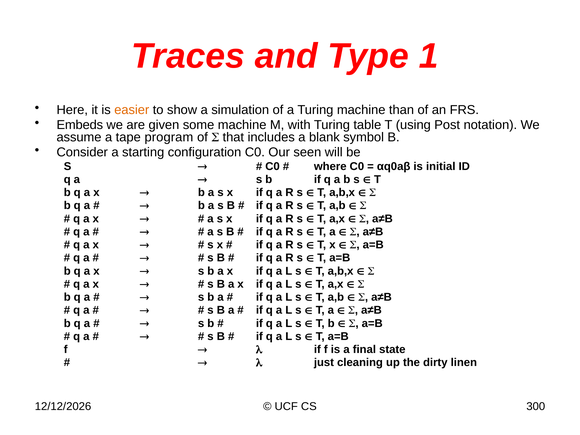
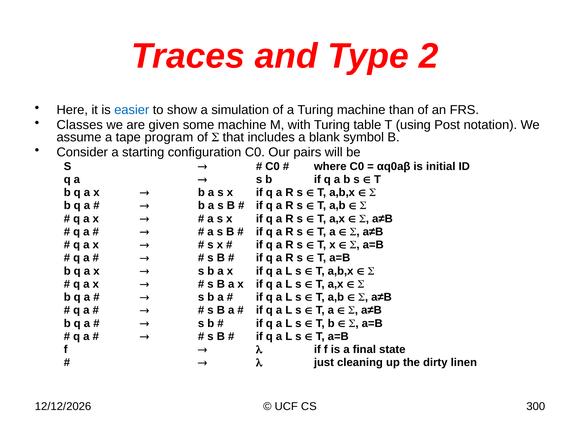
1: 1 -> 2
easier colour: orange -> blue
Embeds: Embeds -> Classes
seen: seen -> pairs
